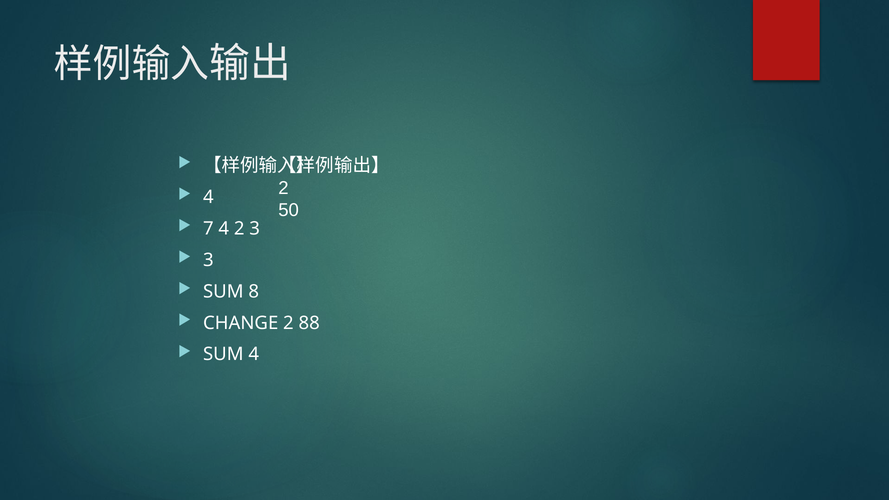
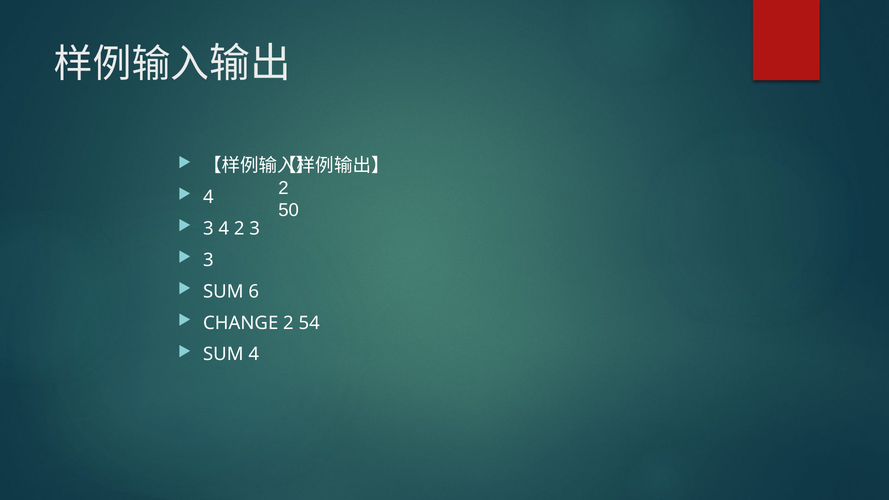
7 at (208, 228): 7 -> 3
8: 8 -> 6
88: 88 -> 54
